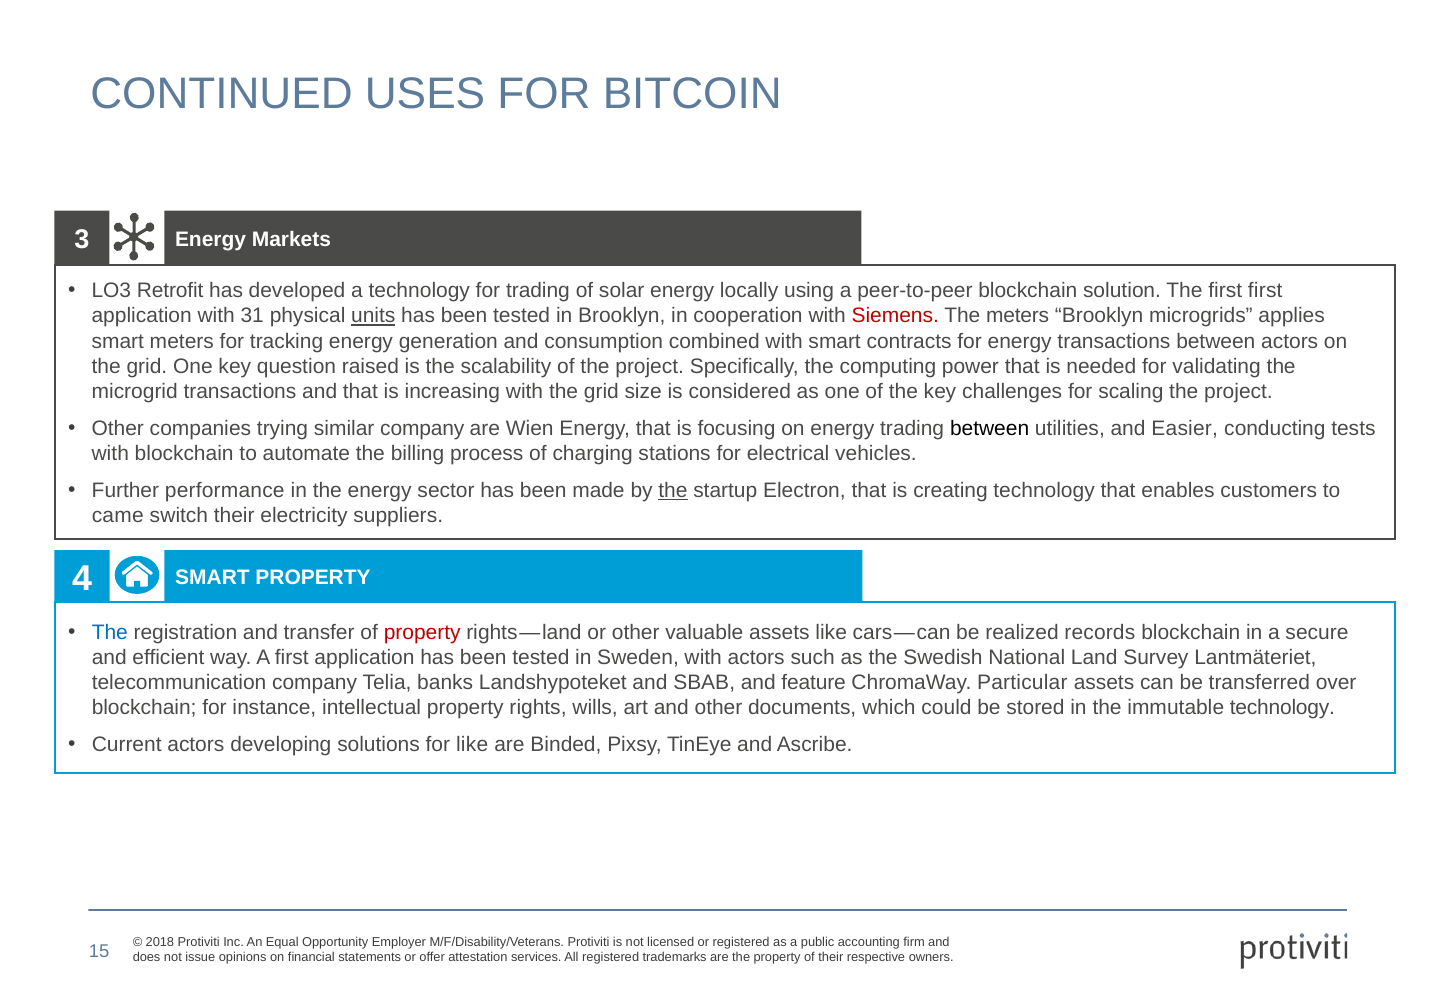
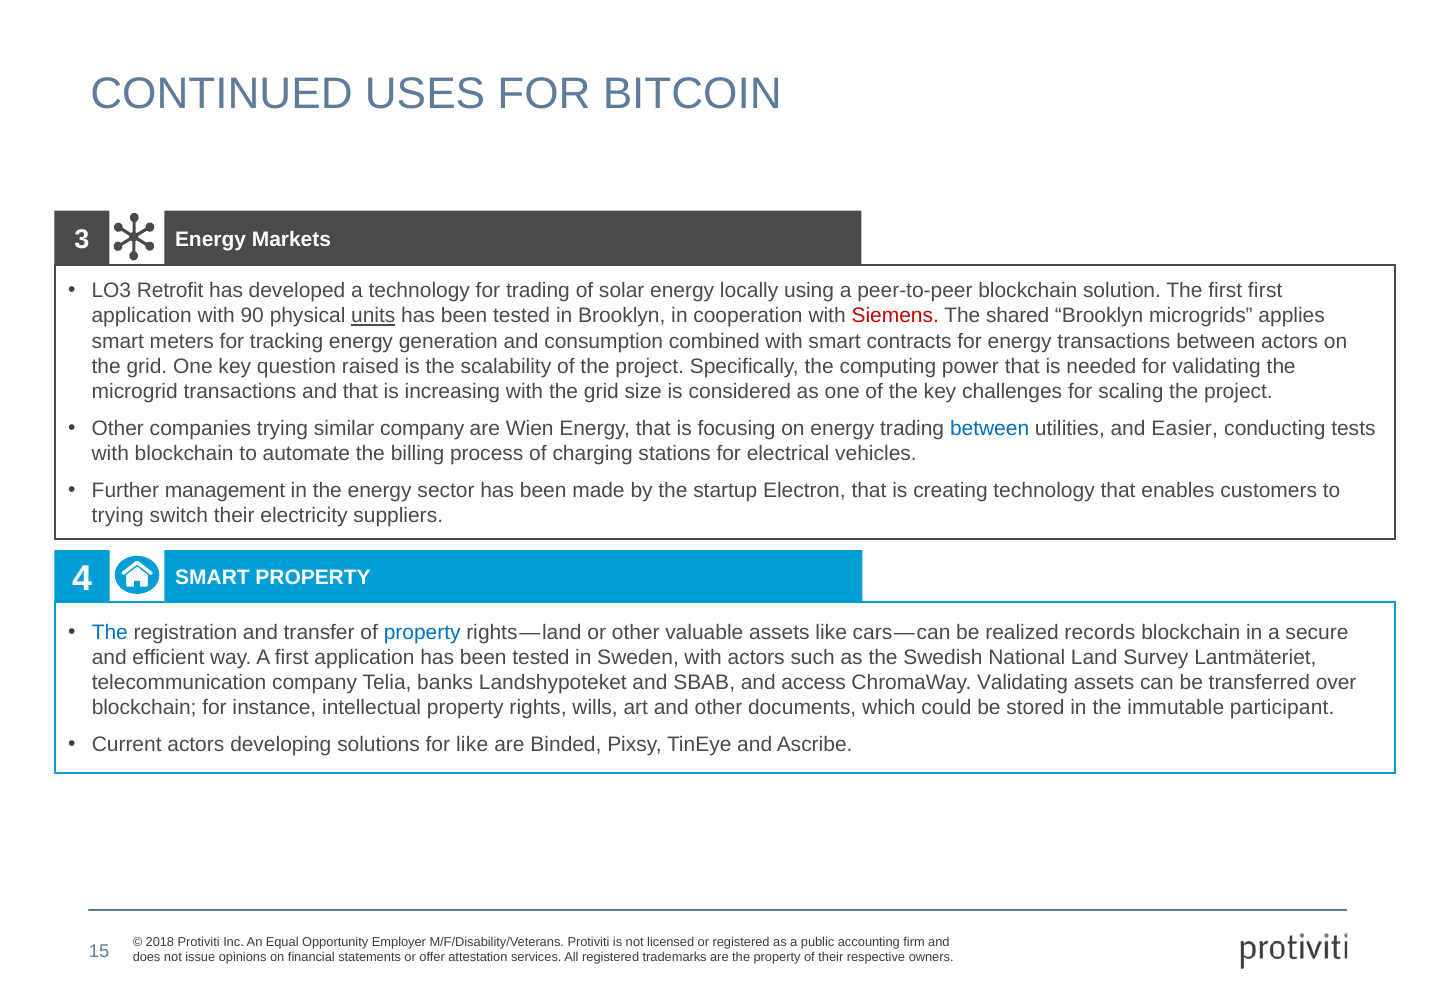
31: 31 -> 90
The meters: meters -> shared
between at (990, 429) colour: black -> blue
performance: performance -> management
the at (673, 491) underline: present -> none
came at (118, 516): came -> trying
property at (422, 633) colour: red -> blue
feature: feature -> access
ChromaWay Particular: Particular -> Validating
immutable technology: technology -> participant
